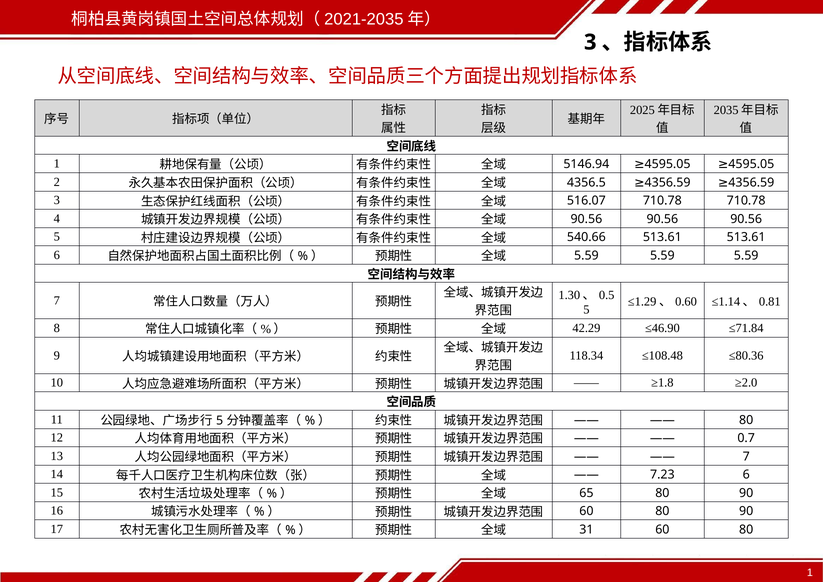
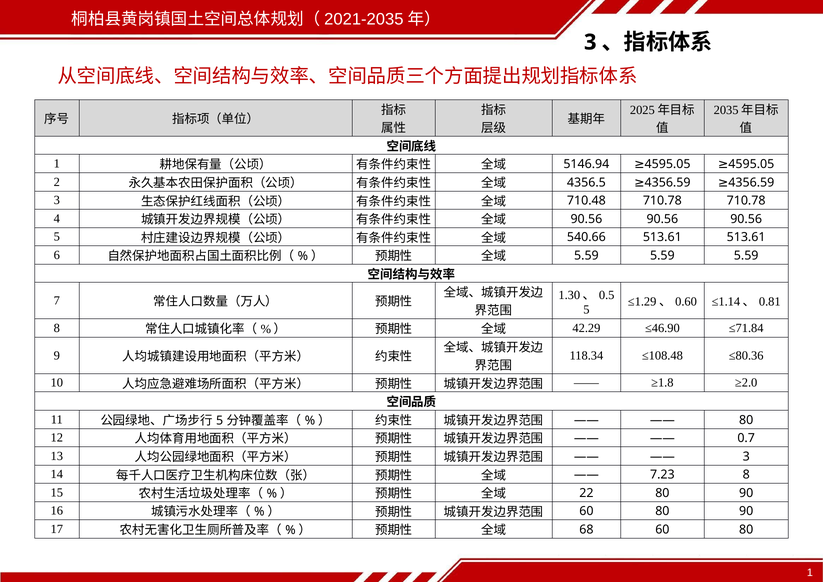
516.07: 516.07 -> 710.48
7 at (746, 456): 7 -> 3
7.23 6: 6 -> 8
65: 65 -> 22
31: 31 -> 68
